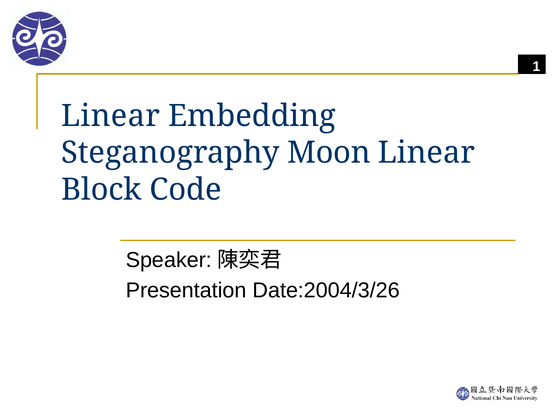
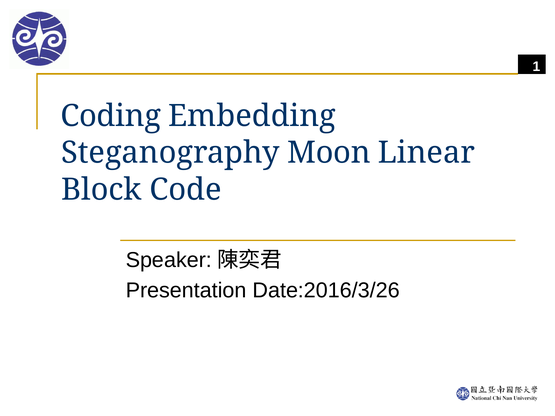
Linear at (110, 116): Linear -> Coding
Date:2004/3/26: Date:2004/3/26 -> Date:2016/3/26
